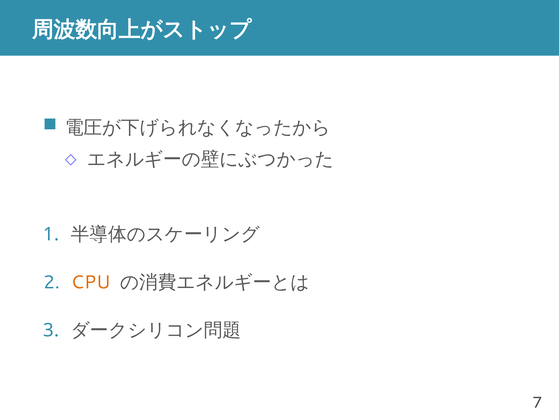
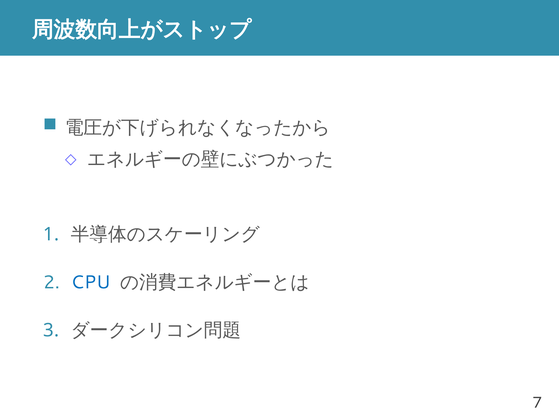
CPU colour: orange -> blue
